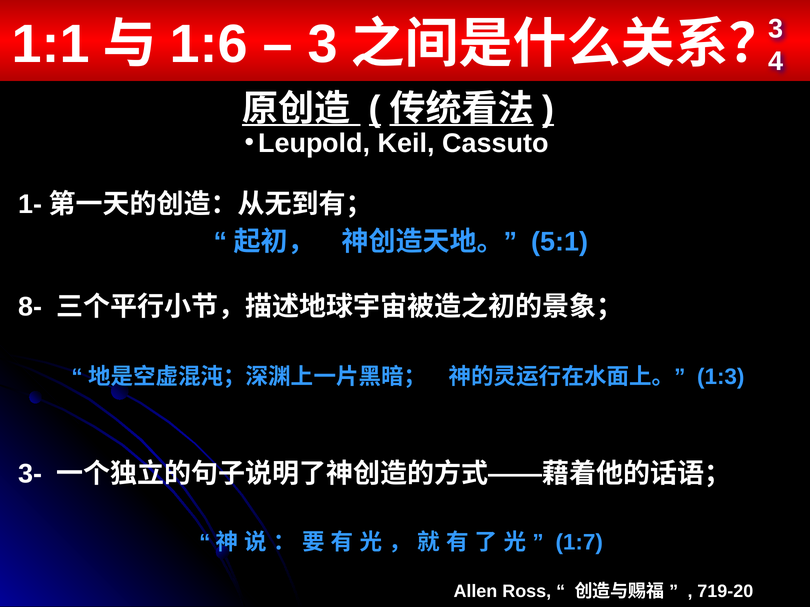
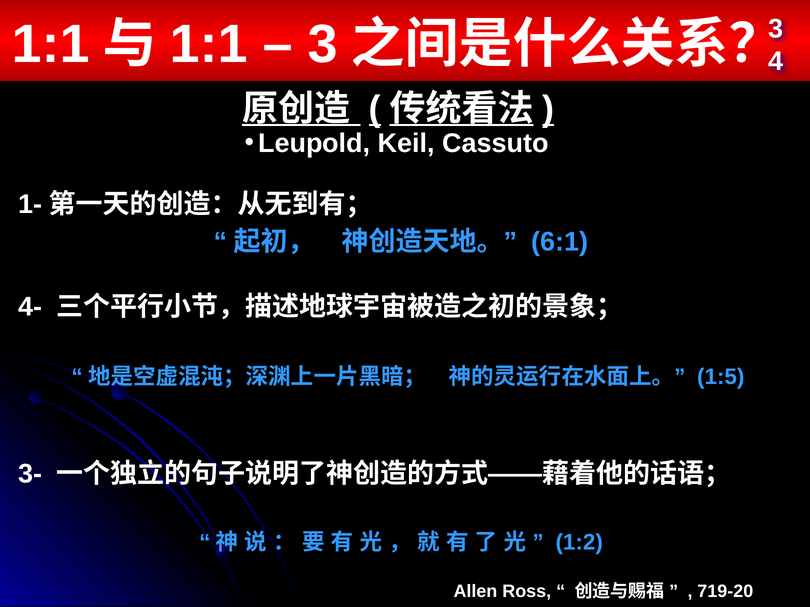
1:6 at (209, 44): 1:6 -> 1:1
5:1: 5:1 -> 6:1
8-: 8- -> 4-
1:3: 1:3 -> 1:5
1:7: 1:7 -> 1:2
